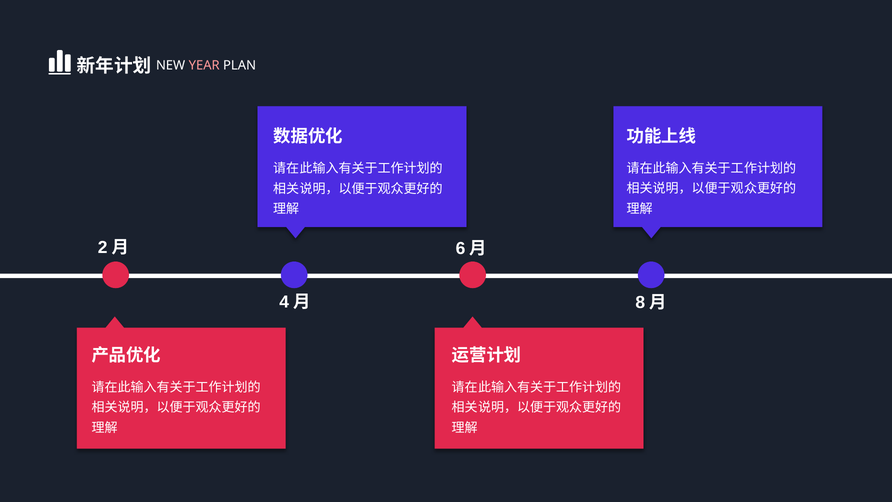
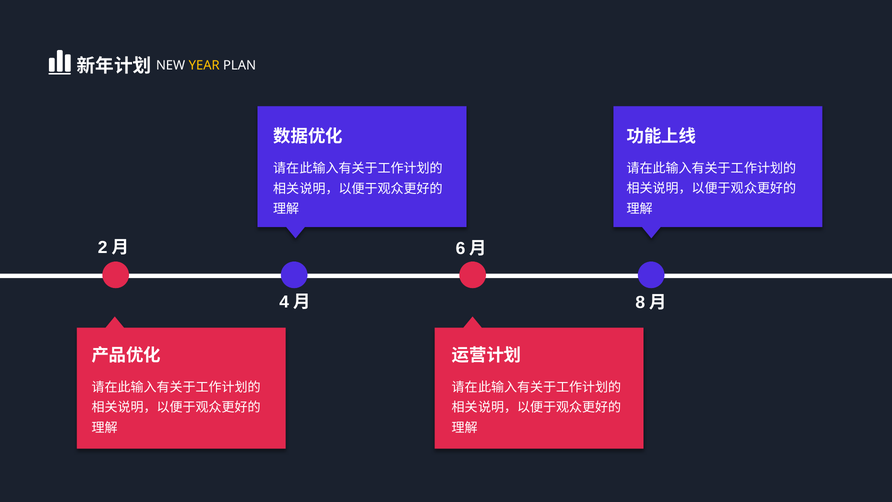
YEAR colour: pink -> yellow
